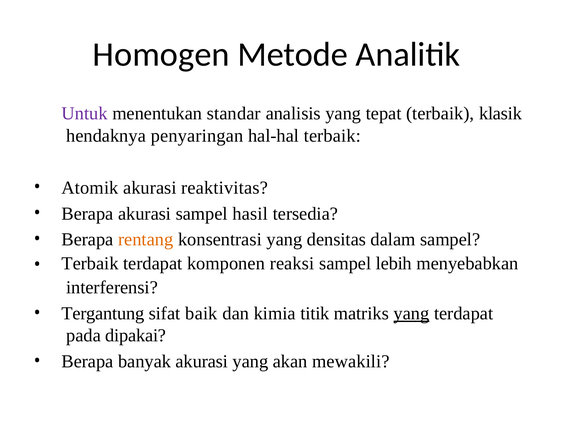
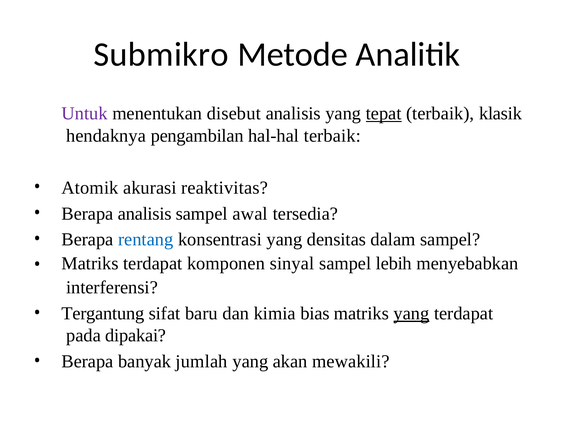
Homogen: Homogen -> Submikro
standar: standar -> disebut
tepat underline: none -> present
penyaringan: penyaringan -> pengambilan
Berapa akurasi: akurasi -> analisis
hasil: hasil -> awal
rentang colour: orange -> blue
Terbaik at (90, 264): Terbaik -> Matriks
reaksi: reaksi -> sinyal
baik: baik -> baru
titik: titik -> bias
banyak akurasi: akurasi -> jumlah
